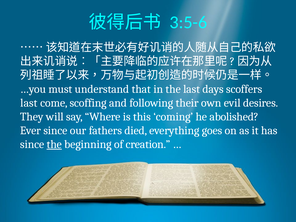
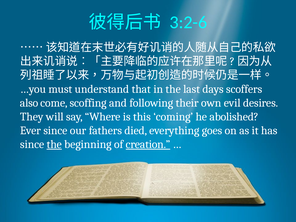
3:5-6: 3:5-6 -> 3:2-6
last at (29, 103): last -> also
creation underline: none -> present
